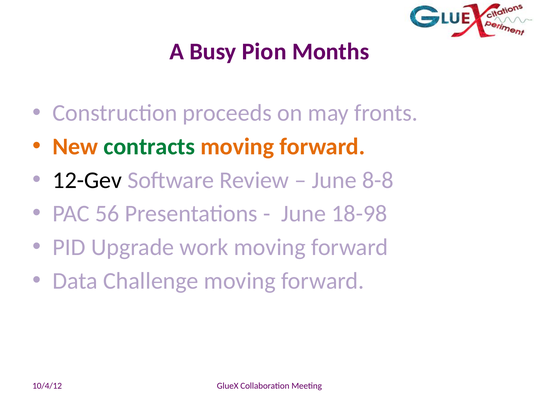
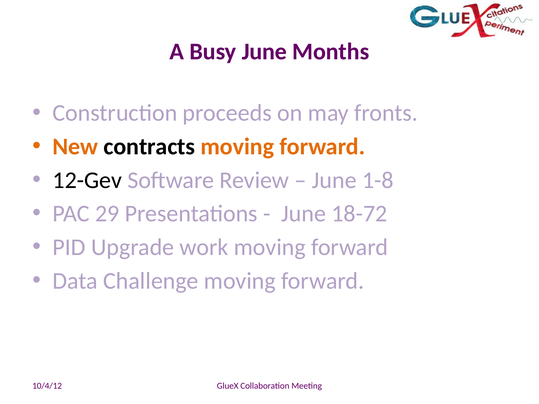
Busy Pion: Pion -> June
contracts colour: green -> black
8-8: 8-8 -> 1-8
56: 56 -> 29
18-98: 18-98 -> 18-72
